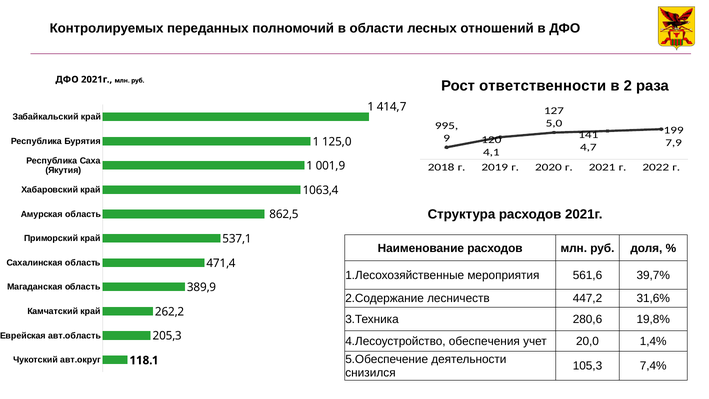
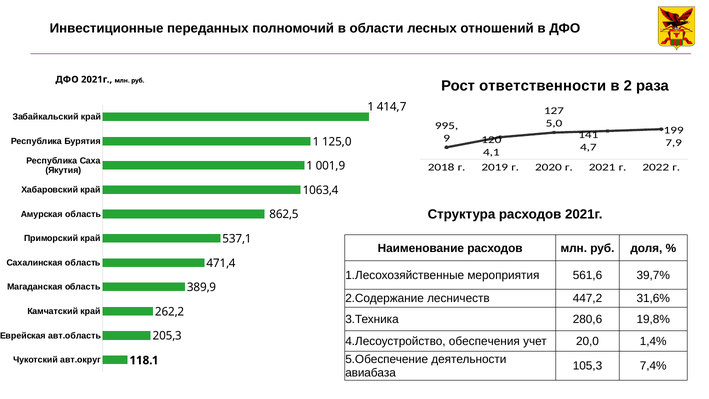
Контролируемых: Контролируемых -> Инвестиционные
снизился: снизился -> авиабаза
